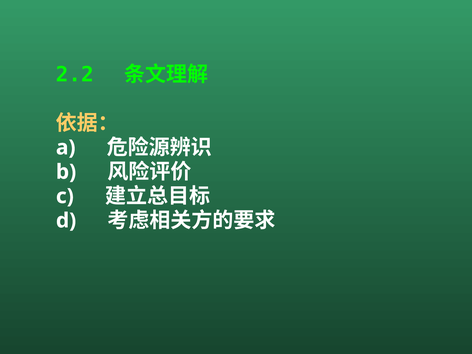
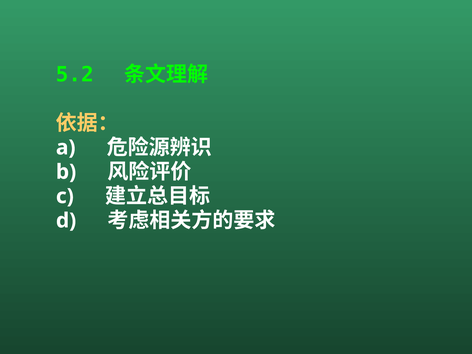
2.2: 2.2 -> 5.2
